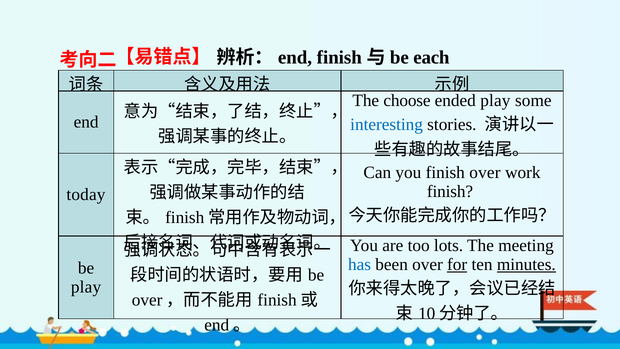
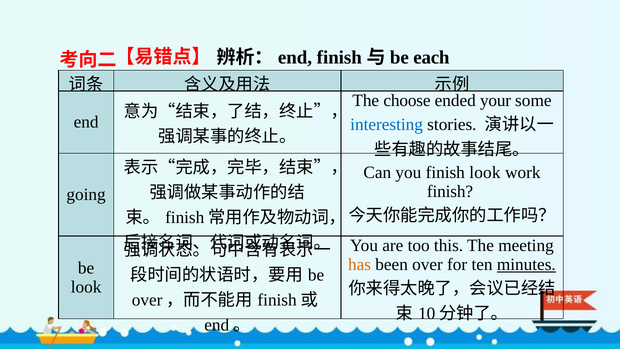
ended play: play -> your
finish over: over -> look
today: today -> going
lots: lots -> this
has colour: blue -> orange
for underline: present -> none
play at (86, 287): play -> look
